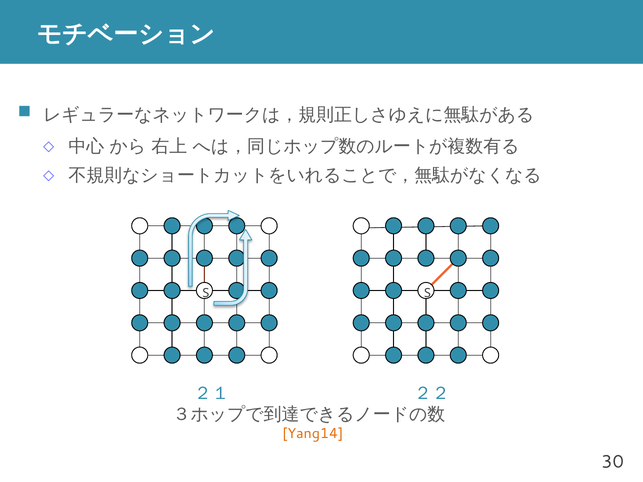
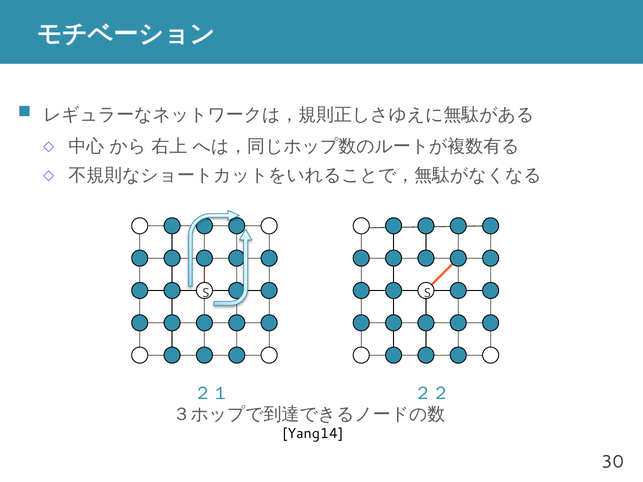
Yang14 colour: orange -> black
